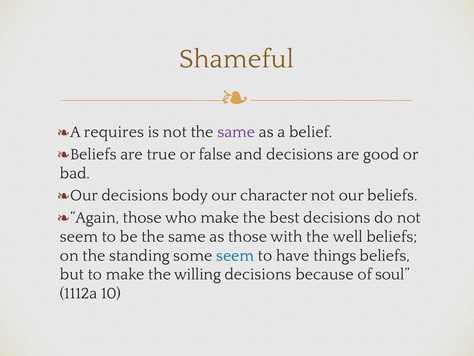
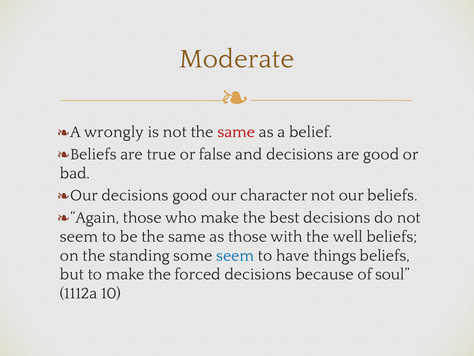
Shameful: Shameful -> Moderate
requires: requires -> wrongly
same at (236, 132) colour: purple -> red
decisions body: body -> good
willing: willing -> forced
